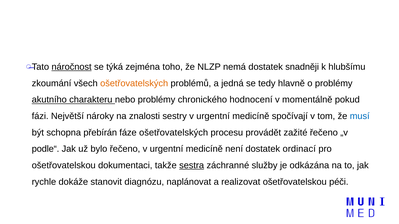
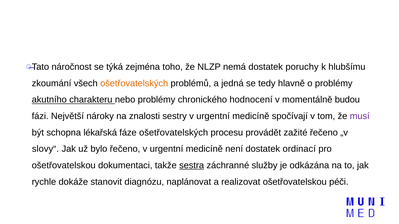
náročnost underline: present -> none
snadněji: snadněji -> poruchy
pokud: pokud -> budou
musí colour: blue -> purple
přebírán: přebírán -> lékařská
podle“: podle“ -> slovy“
